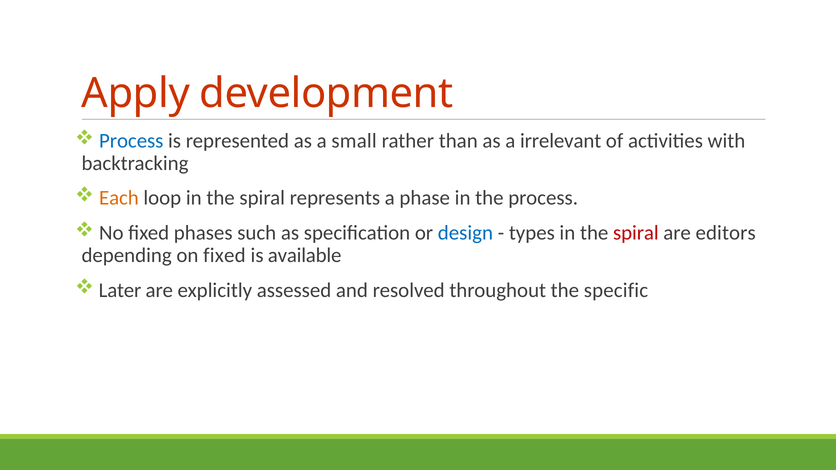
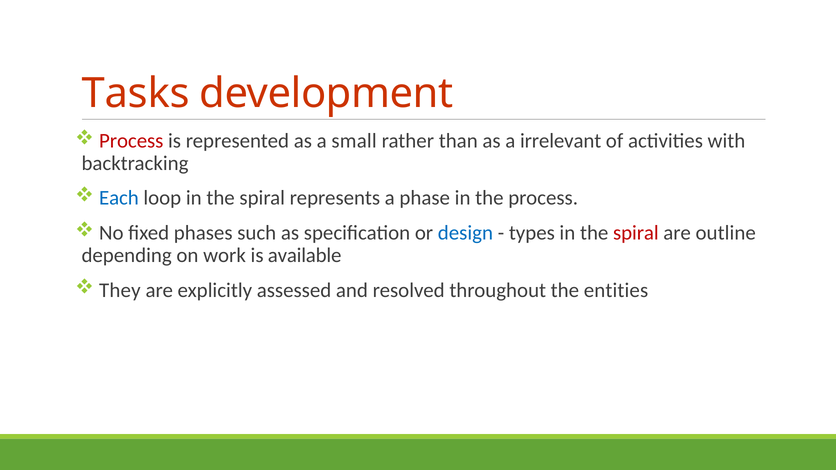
Apply: Apply -> Tasks
Process at (131, 141) colour: blue -> red
Each colour: orange -> blue
editors: editors -> outline
on fixed: fixed -> work
Later: Later -> They
specific: specific -> entities
